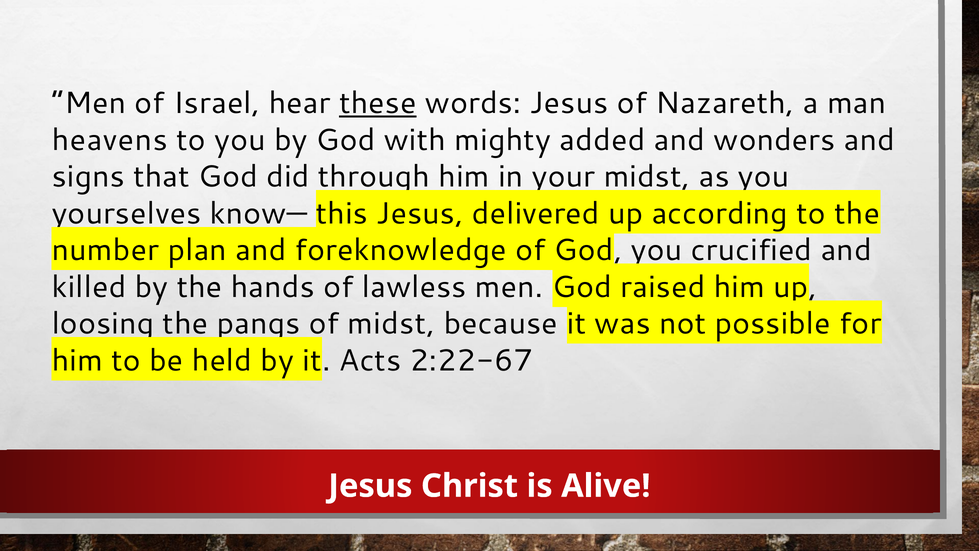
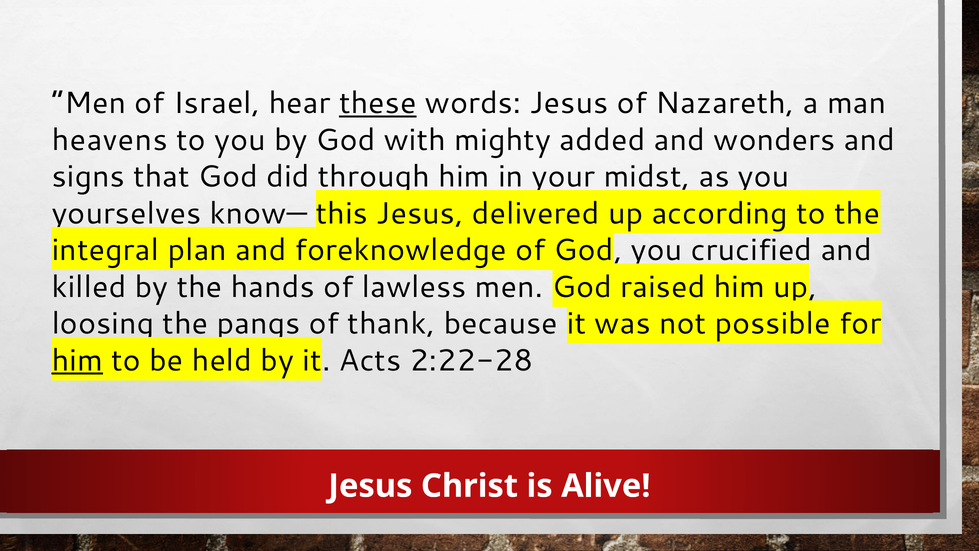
number: number -> integral
of midst: midst -> thank
him at (77, 360) underline: none -> present
2:22-67: 2:22-67 -> 2:22-28
